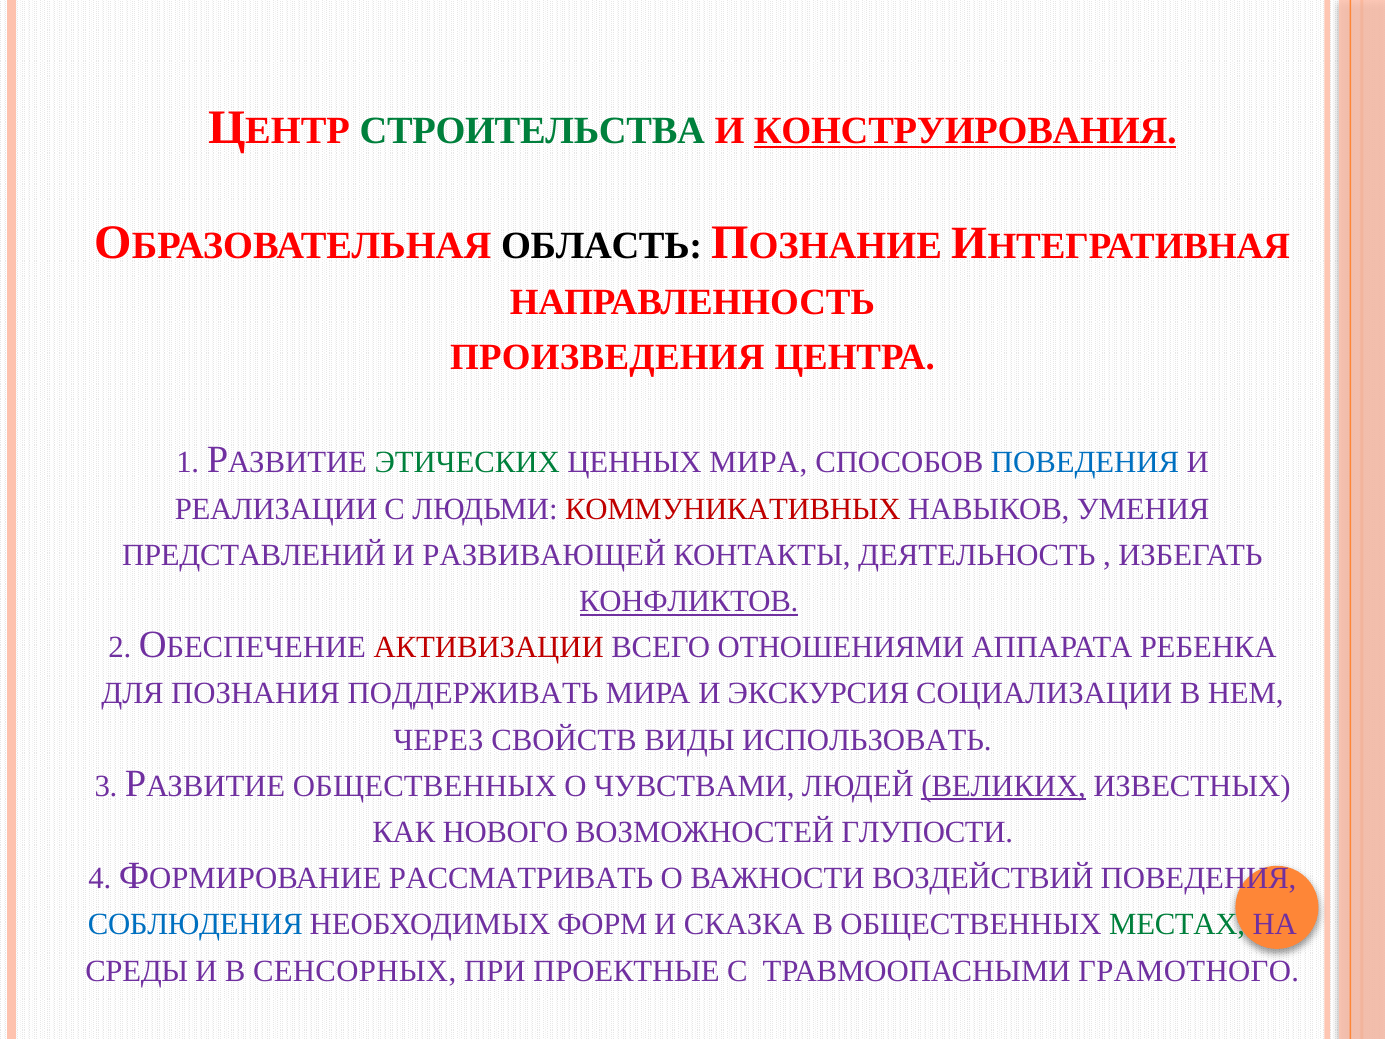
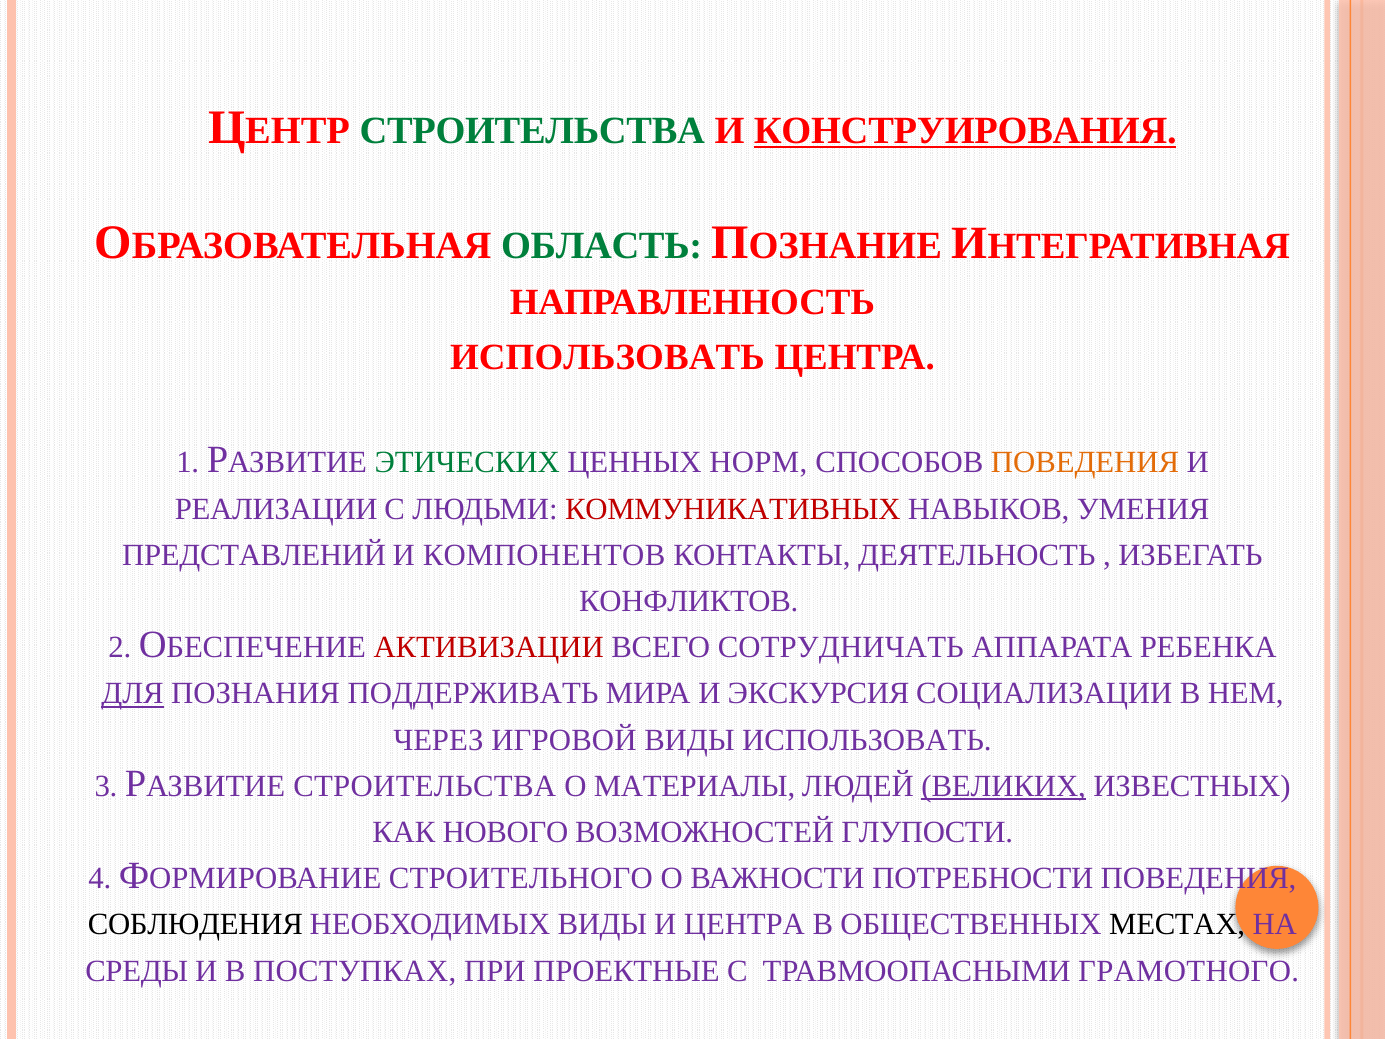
ОБЛАСТЬ colour: black -> green
ПРОИЗВЕДЕНИЯ at (607, 358): ПРОИЗВЕДЕНИЯ -> ИСПОЛЬЗОВАТЬ
ЦЕННЫХ МИРА: МИРА -> НОРМ
ПОВЕДЕНИЯ at (1085, 463) colour: blue -> orange
РАЗВИВАЮЩЕЙ: РАЗВИВАЮЩЕЙ -> КОМПОНЕНТОВ
КОНФЛИКТОВ underline: present -> none
ОТНОШЕНИЯМИ: ОТНОШЕНИЯМИ -> СОТРУДНИЧАТЬ
ДЛЯ underline: none -> present
СВОЙСТВ: СВОЙСТВ -> ИГРОВОЙ
ОБЩЕСТВЕННЫХ at (425, 786): ОБЩЕСТВЕННЫХ -> СТРОИТЕЛЬСТВА
ЧУВСТВАМИ: ЧУВСТВАМИ -> МАТЕРИАЛЫ
РАССМАТРИВАТЬ: РАССМАТРИВАТЬ -> СТРОИТЕЛЬНОГО
ВОЗДЕЙСТВИЙ: ВОЗДЕЙСТВИЙ -> ПОТРЕБНОСТИ
СОБЛЮДЕНИЯ colour: blue -> black
НЕОБХОДИМЫХ ФОРМ: ФОРМ -> ВИДЫ
И СКАЗКА: СКАЗКА -> ЦЕНТРА
МЕСТАХ colour: green -> black
СЕНСОРНЫХ: СЕНСОРНЫХ -> ПОСТУПКАХ
